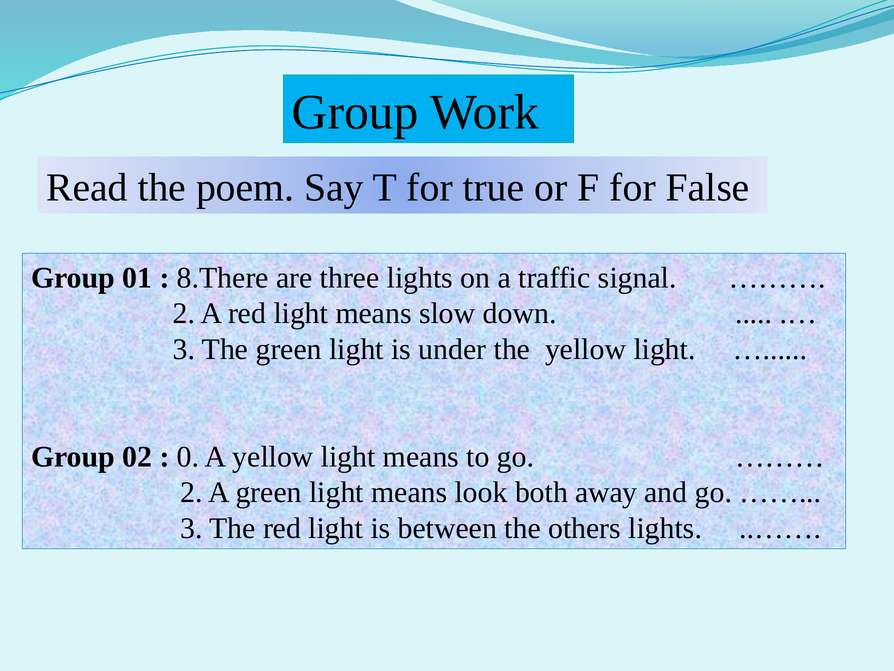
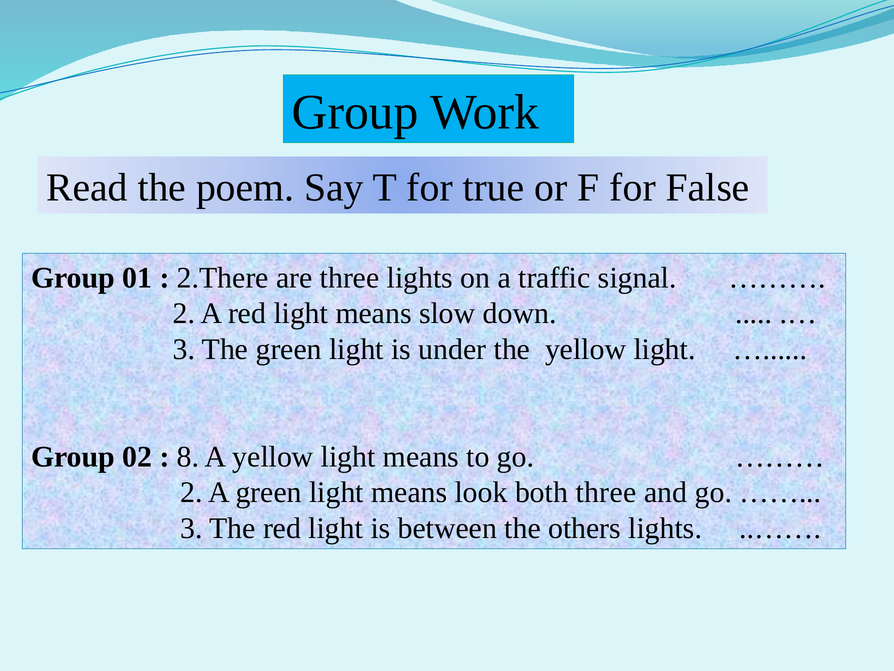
8.There: 8.There -> 2.There
0: 0 -> 8
both away: away -> three
